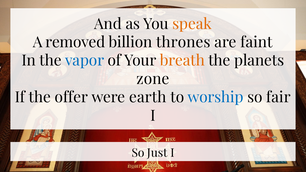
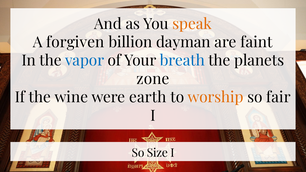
removed: removed -> forgiven
thrones: thrones -> dayman
breath colour: orange -> blue
offer: offer -> wine
worship colour: blue -> orange
Just: Just -> Size
